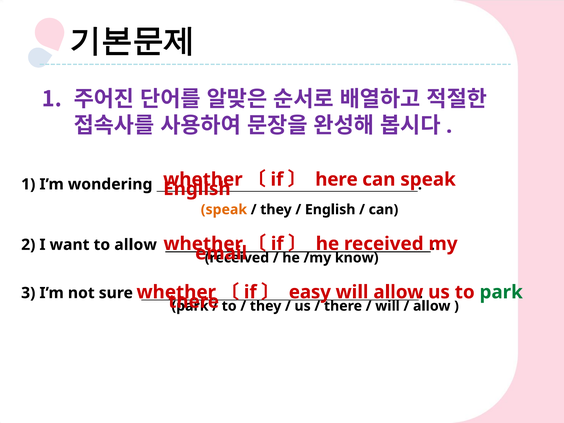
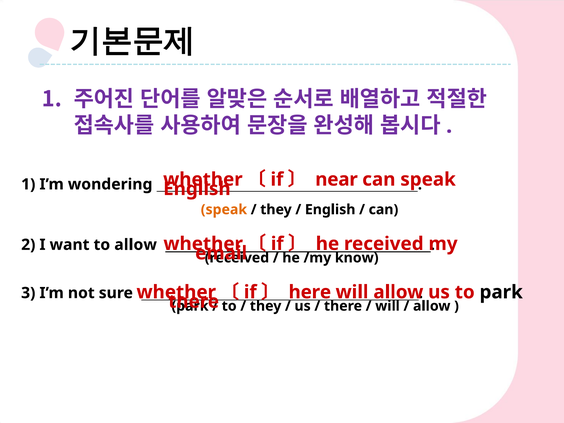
here: here -> near
easy: easy -> here
park at (501, 292) colour: green -> black
